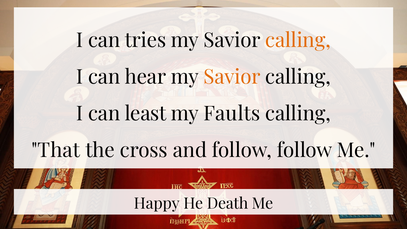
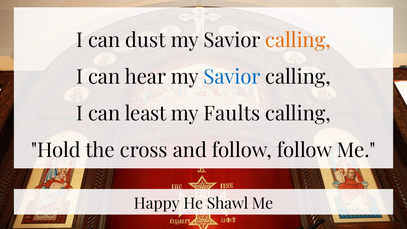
tries: tries -> dust
Savior at (232, 77) colour: orange -> blue
That: That -> Hold
Death: Death -> Shawl
